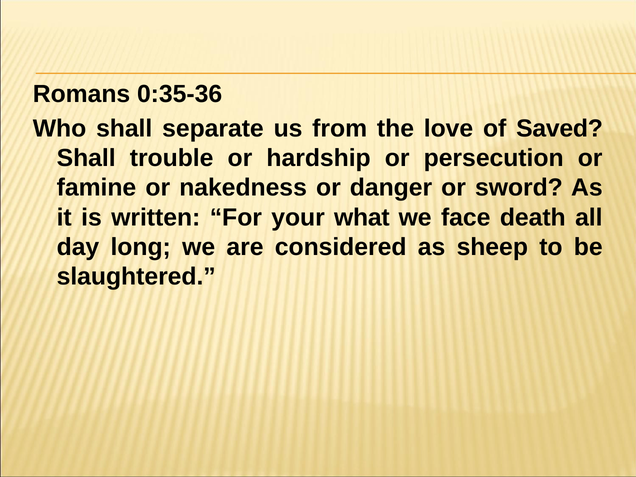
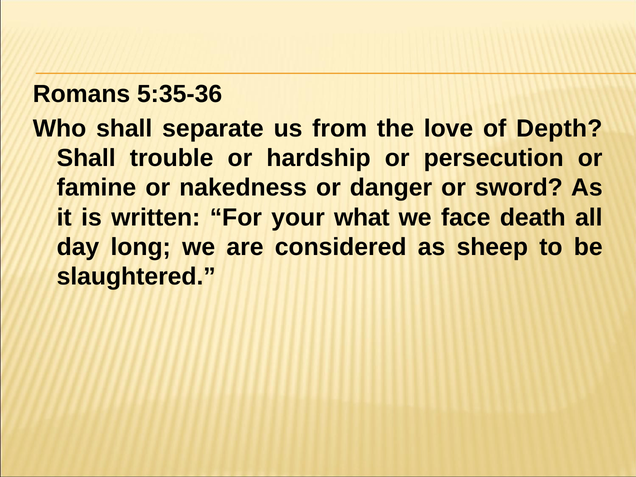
0:35-36: 0:35-36 -> 5:35-36
Saved: Saved -> Depth
